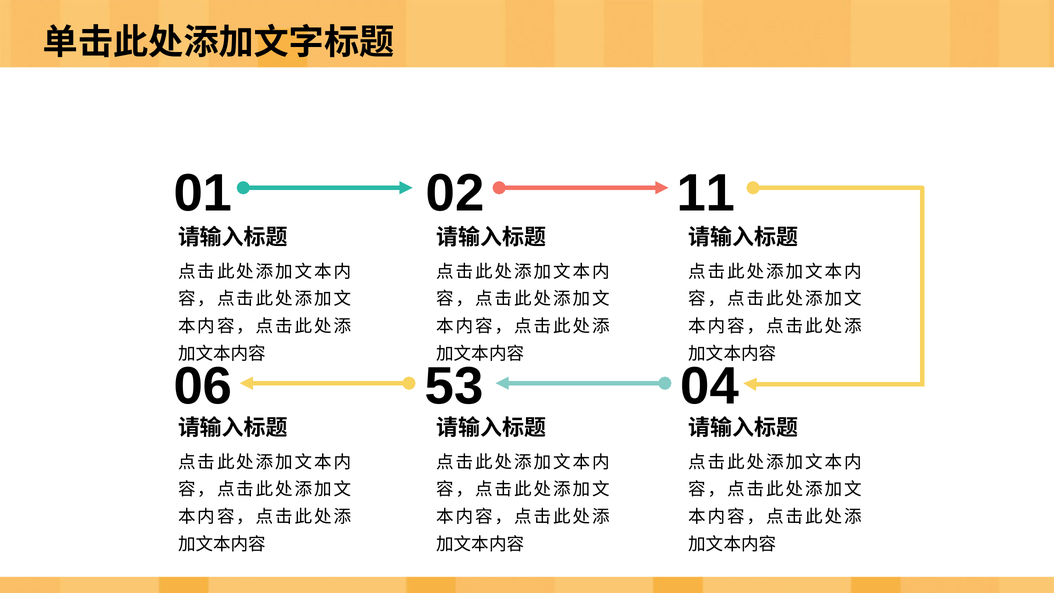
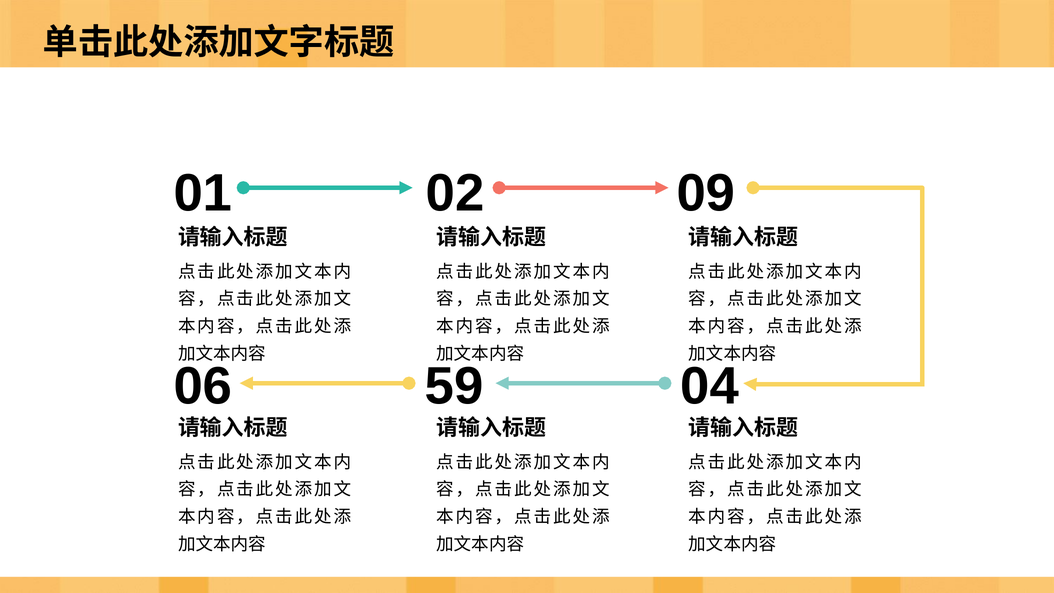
11: 11 -> 09
53: 53 -> 59
